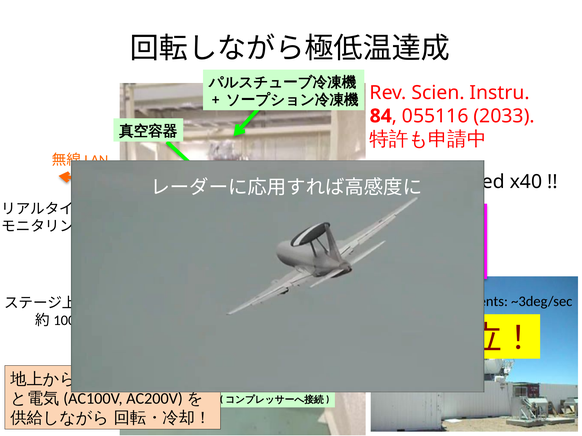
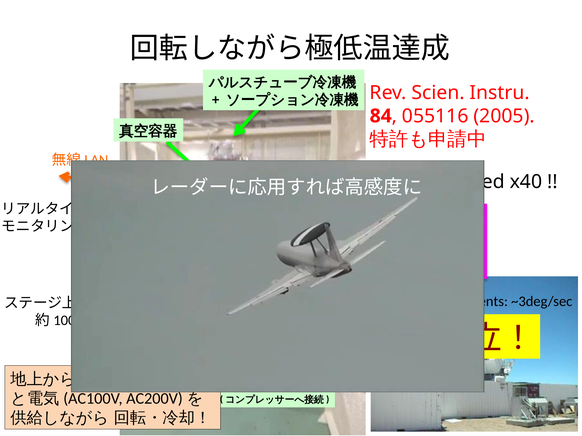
2033: 2033 -> 2005
